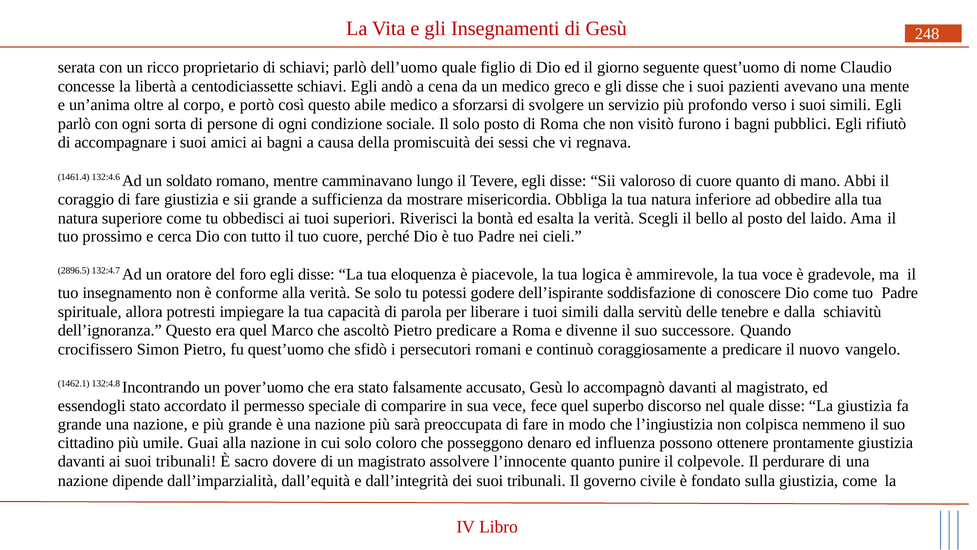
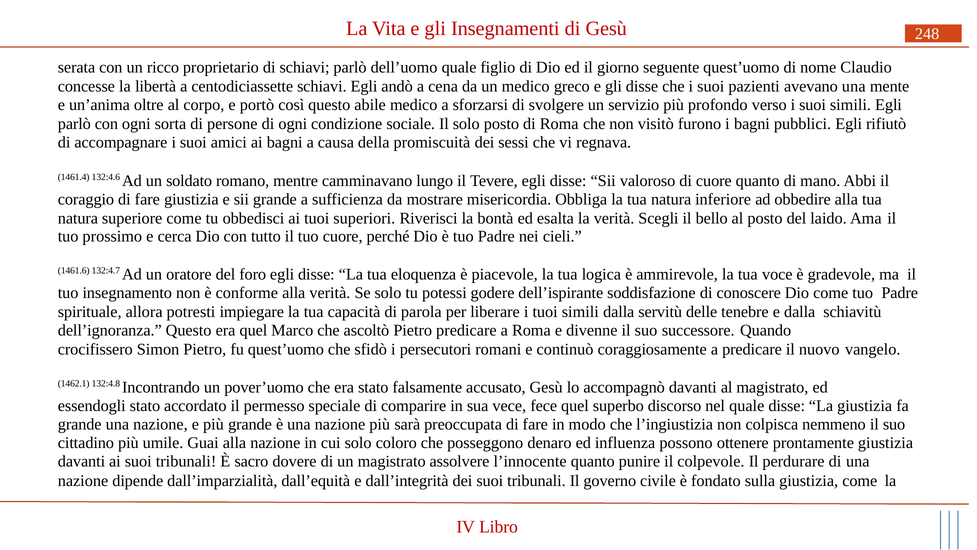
2896.5: 2896.5 -> 1461.6
